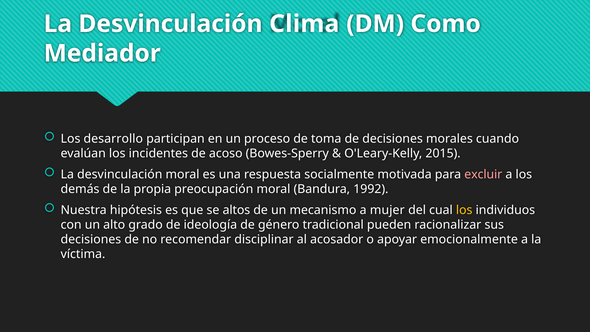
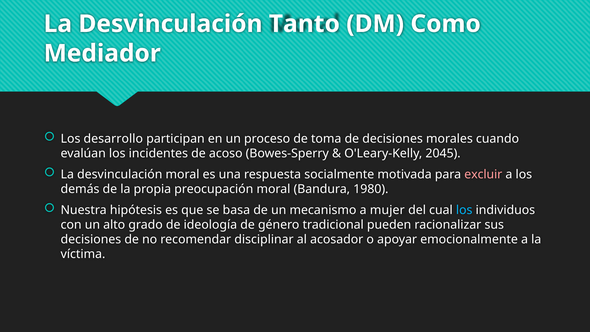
Clima: Clima -> Tanto
2015: 2015 -> 2045
1992: 1992 -> 1980
altos: altos -> basa
los at (464, 210) colour: yellow -> light blue
